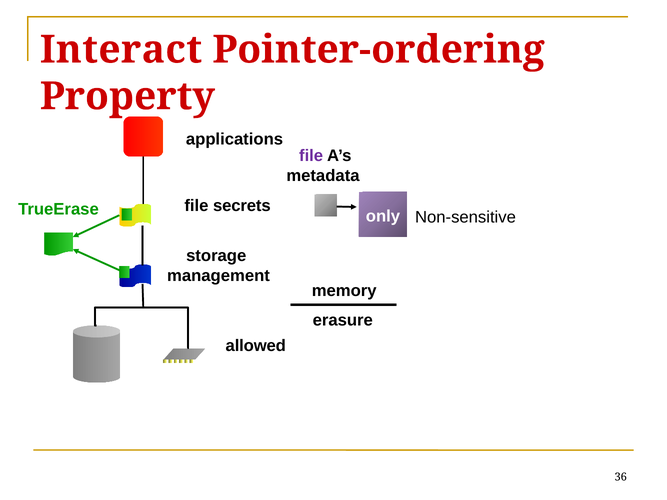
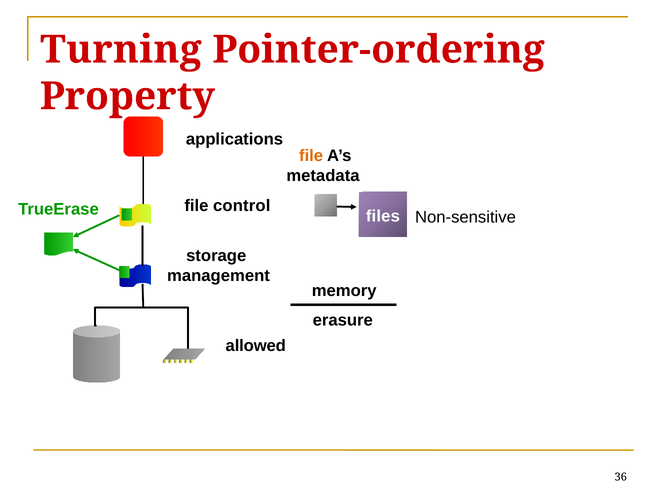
Interact: Interact -> Turning
file at (311, 156) colour: purple -> orange
secrets: secrets -> control
only: only -> files
